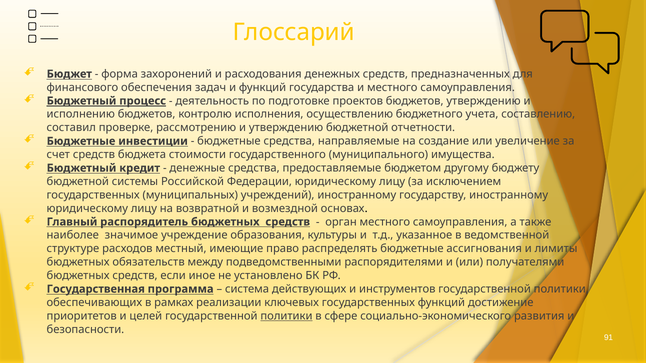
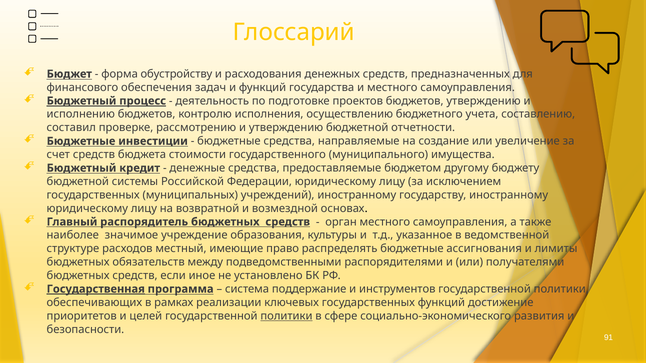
захоронений: захоронений -> обустройству
Государственная underline: none -> present
действующих: действующих -> поддержание
